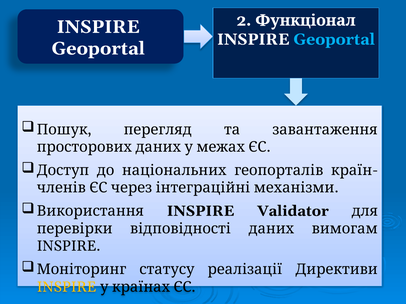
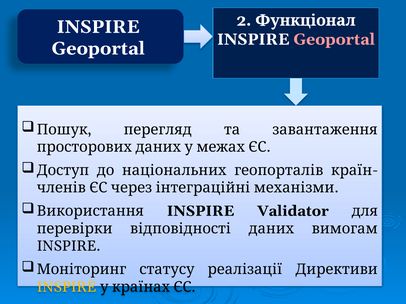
Geoportal at (334, 39) colour: light blue -> pink
